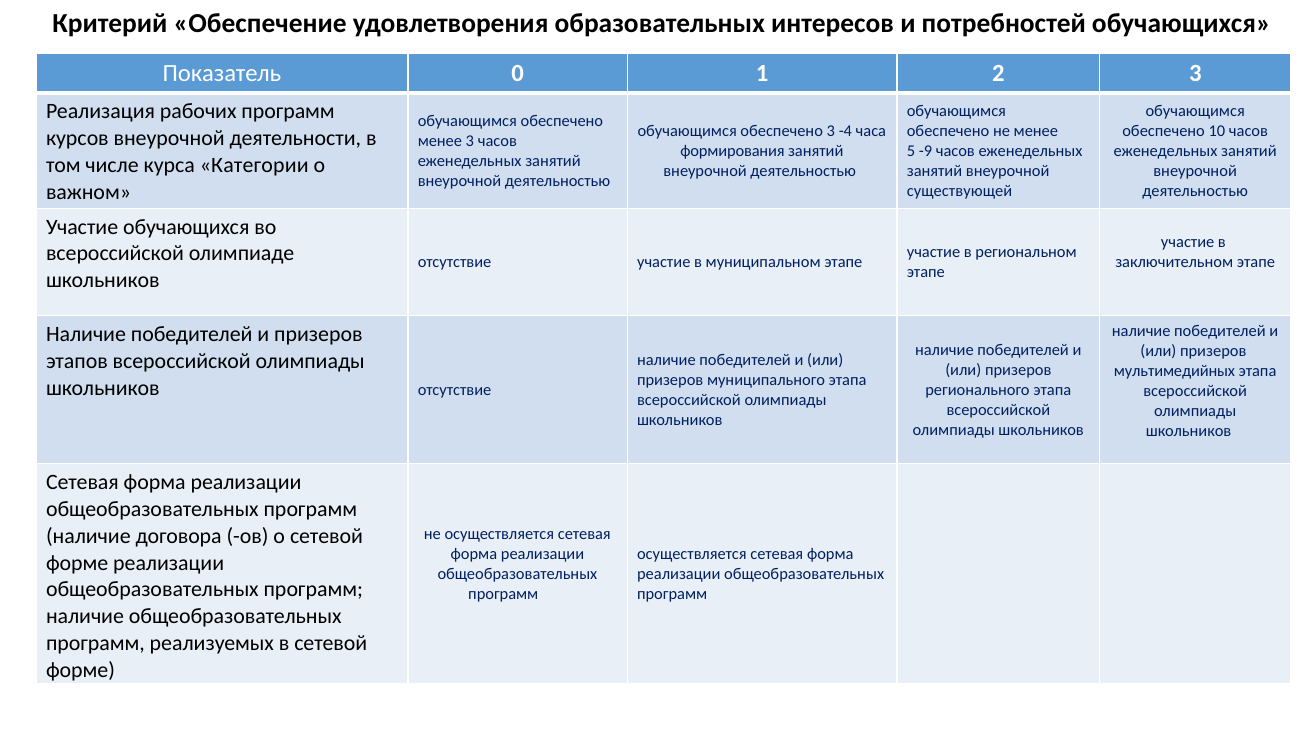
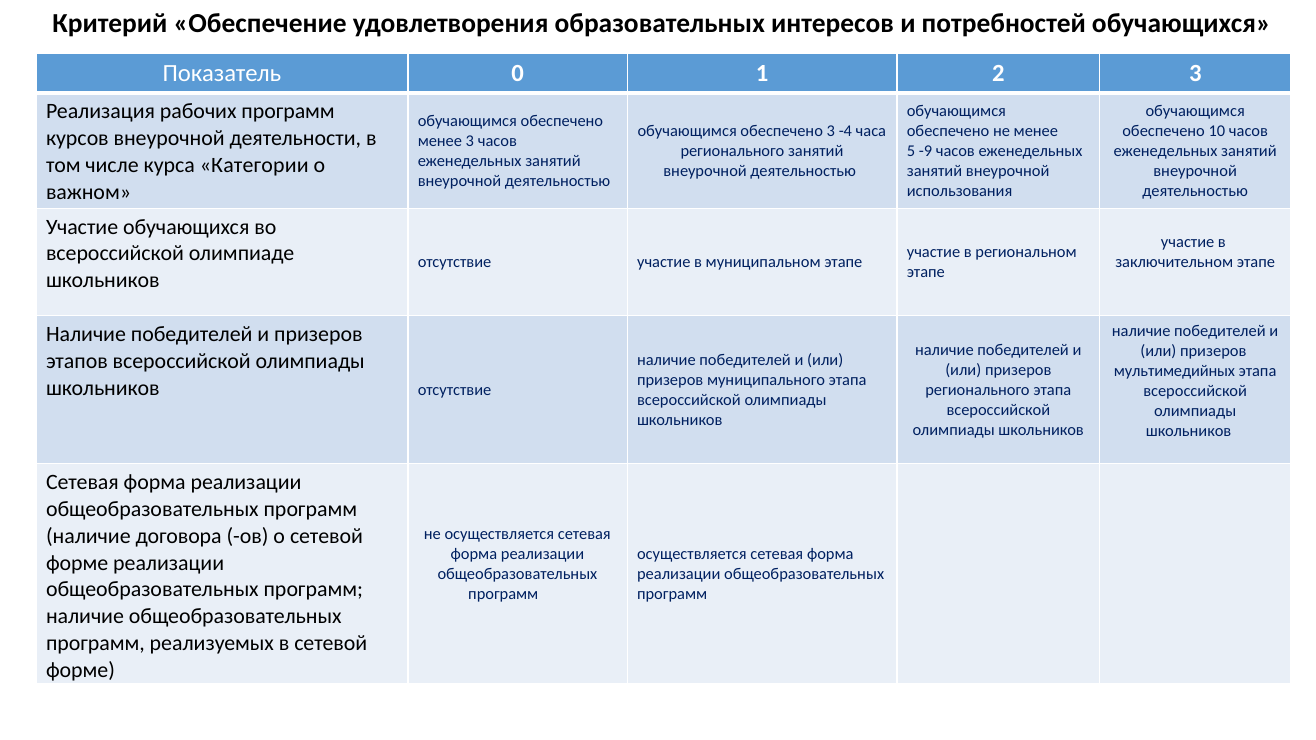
формирования at (732, 151): формирования -> регионального
существующей: существующей -> использования
